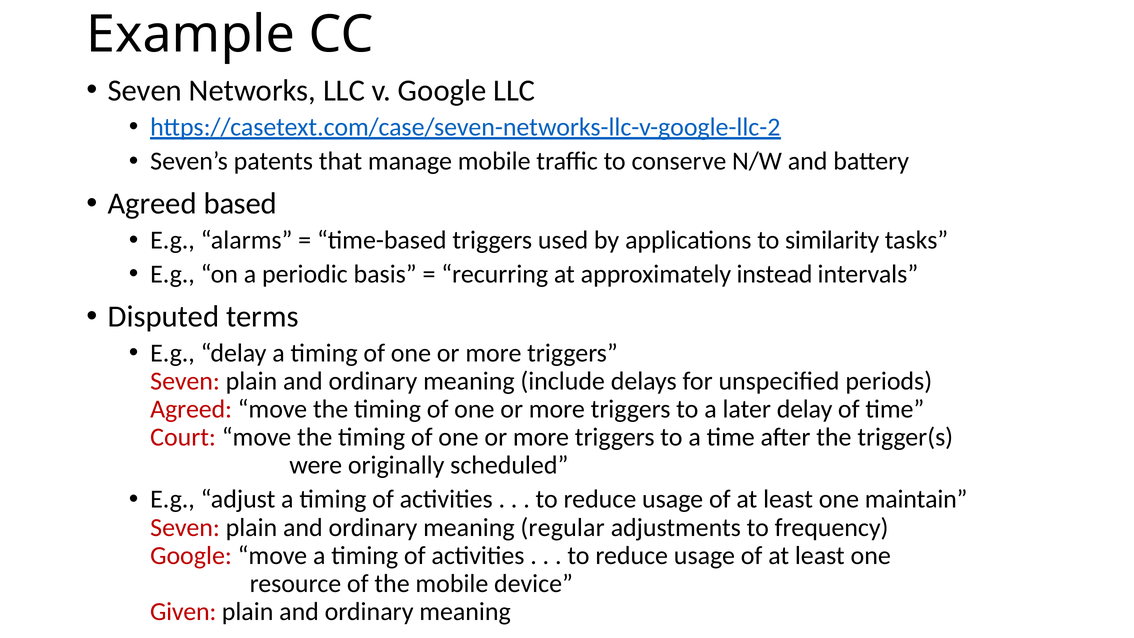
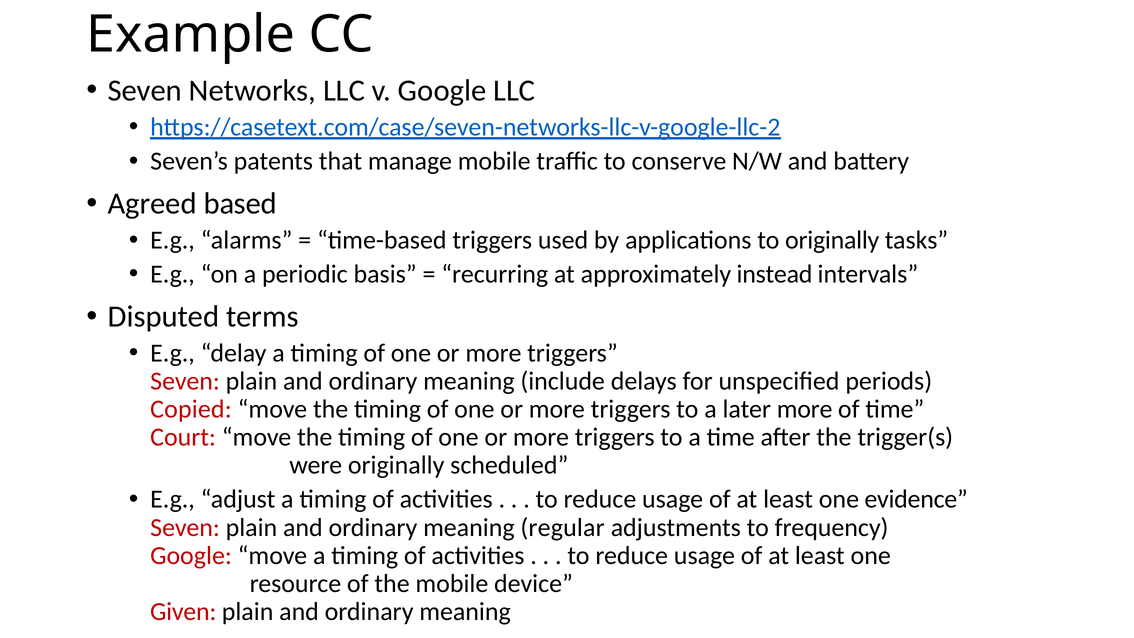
to similarity: similarity -> originally
Agreed at (191, 409): Agreed -> Copied
later delay: delay -> more
maintain: maintain -> evidence
